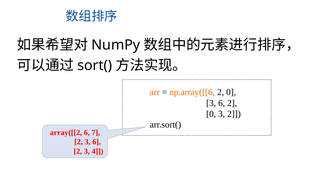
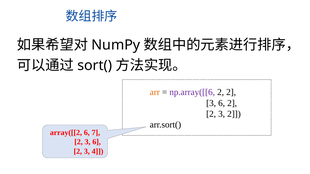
np.array([[6 colour: orange -> purple
0 at (231, 92): 0 -> 2
0 at (211, 114): 0 -> 2
